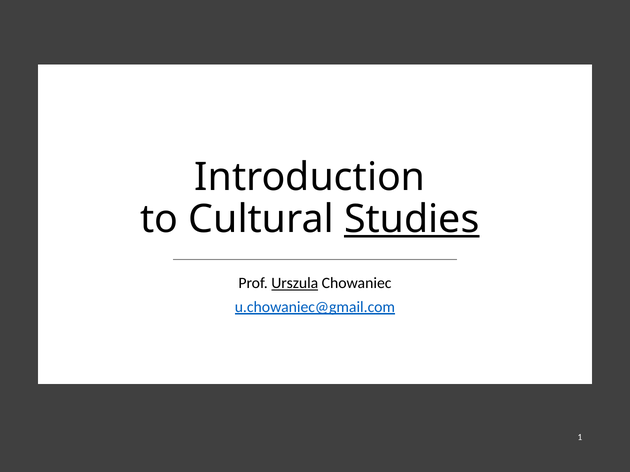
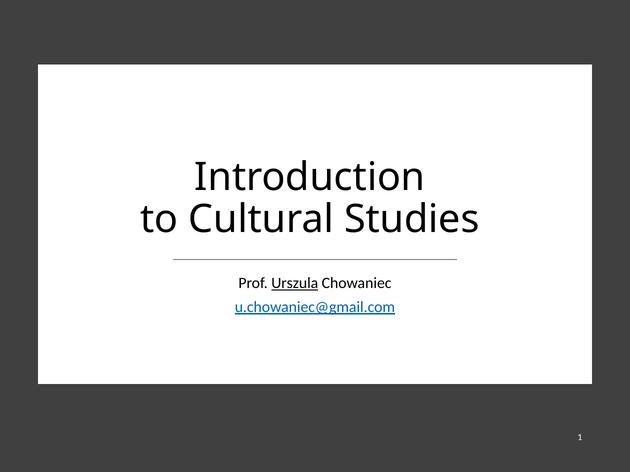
Studies at (412, 220) underline: present -> none
